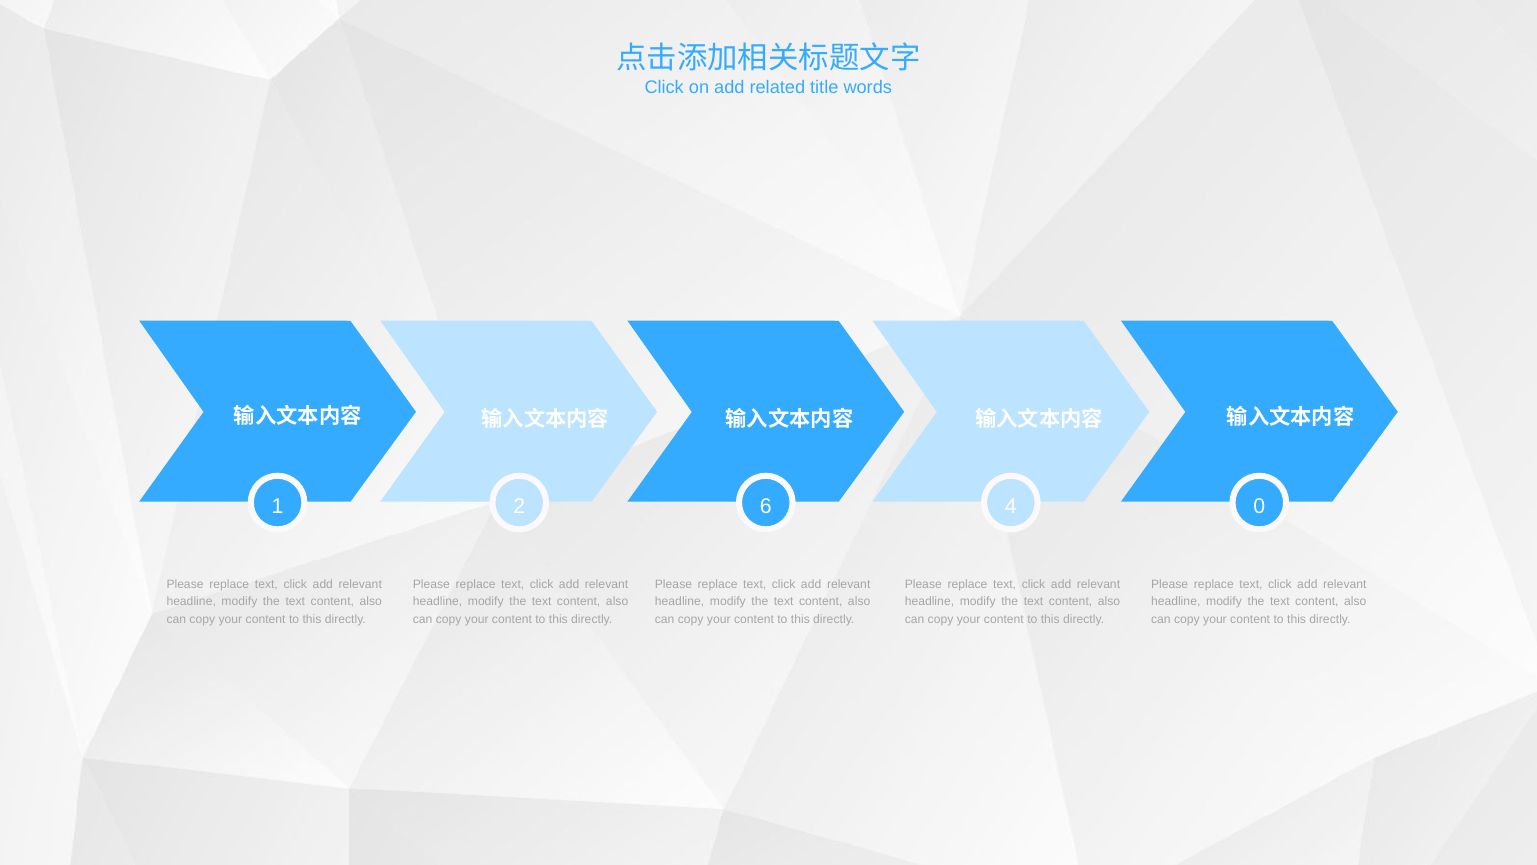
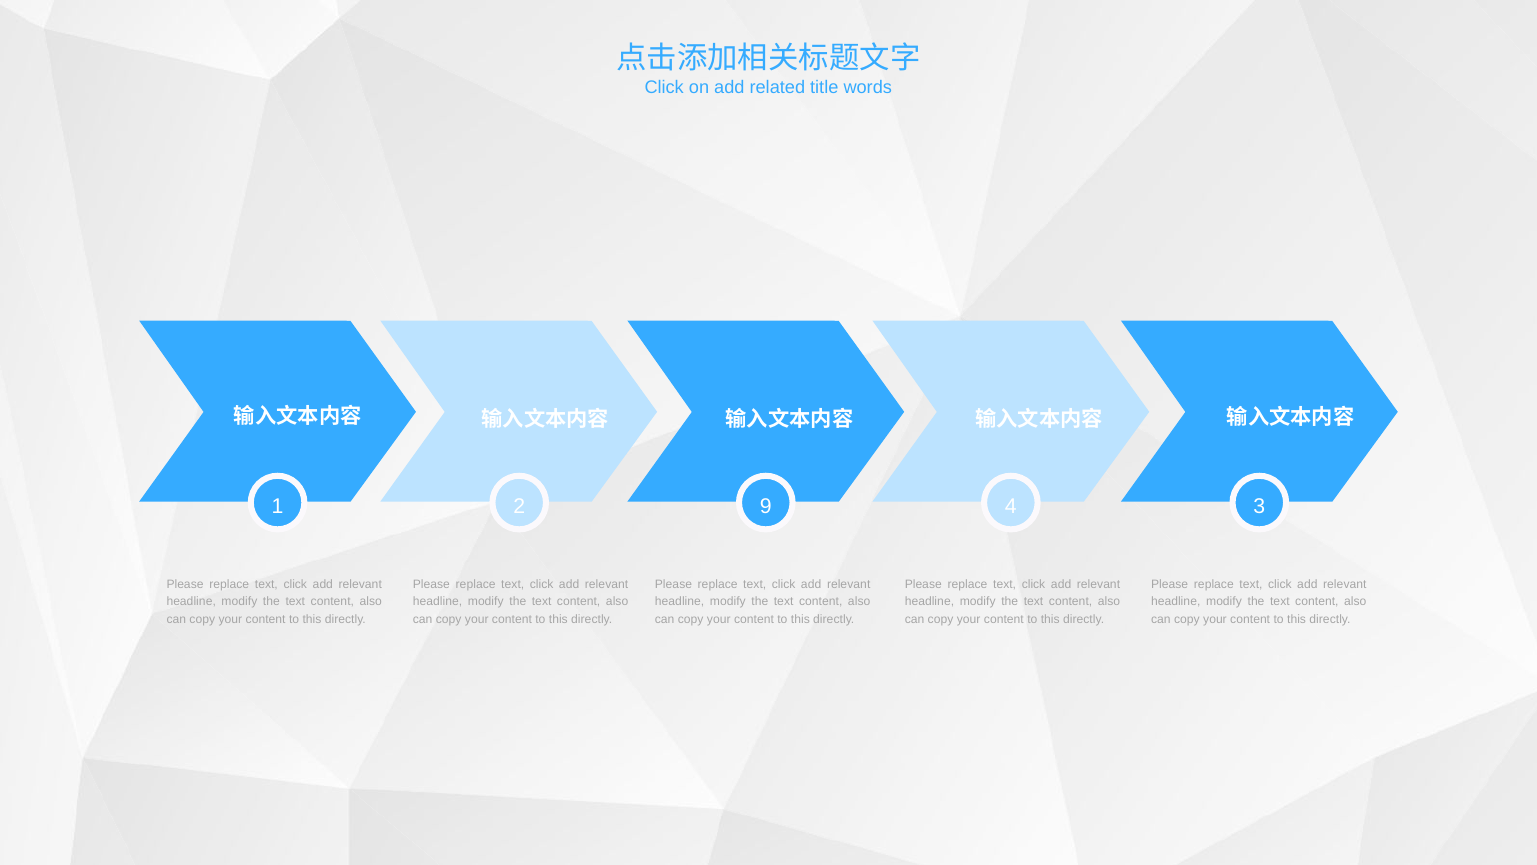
6: 6 -> 9
0: 0 -> 3
